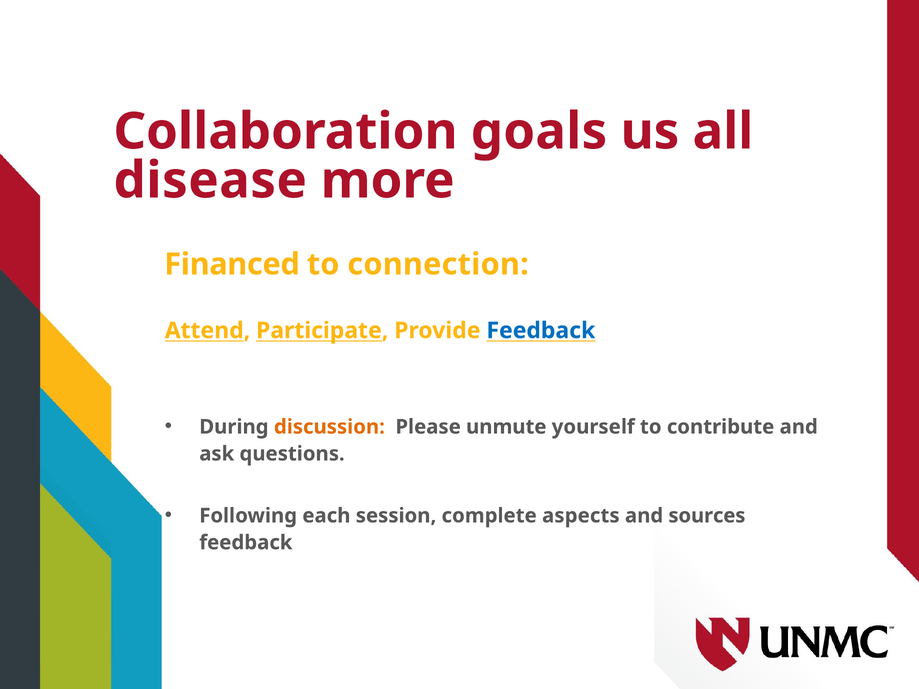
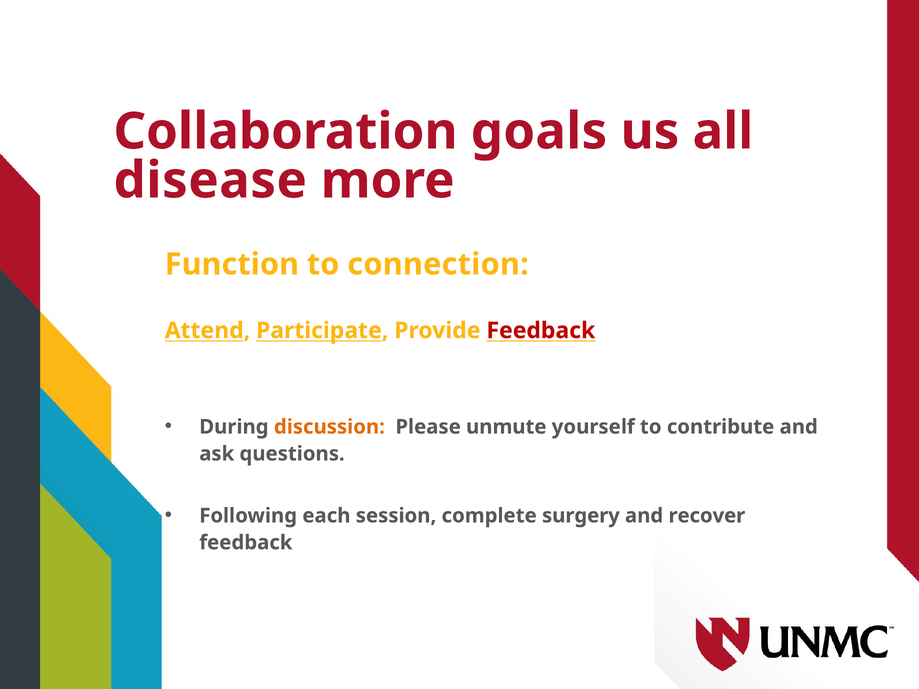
Financed: Financed -> Function
Feedback at (541, 331) colour: blue -> red
aspects: aspects -> surgery
sources: sources -> recover
